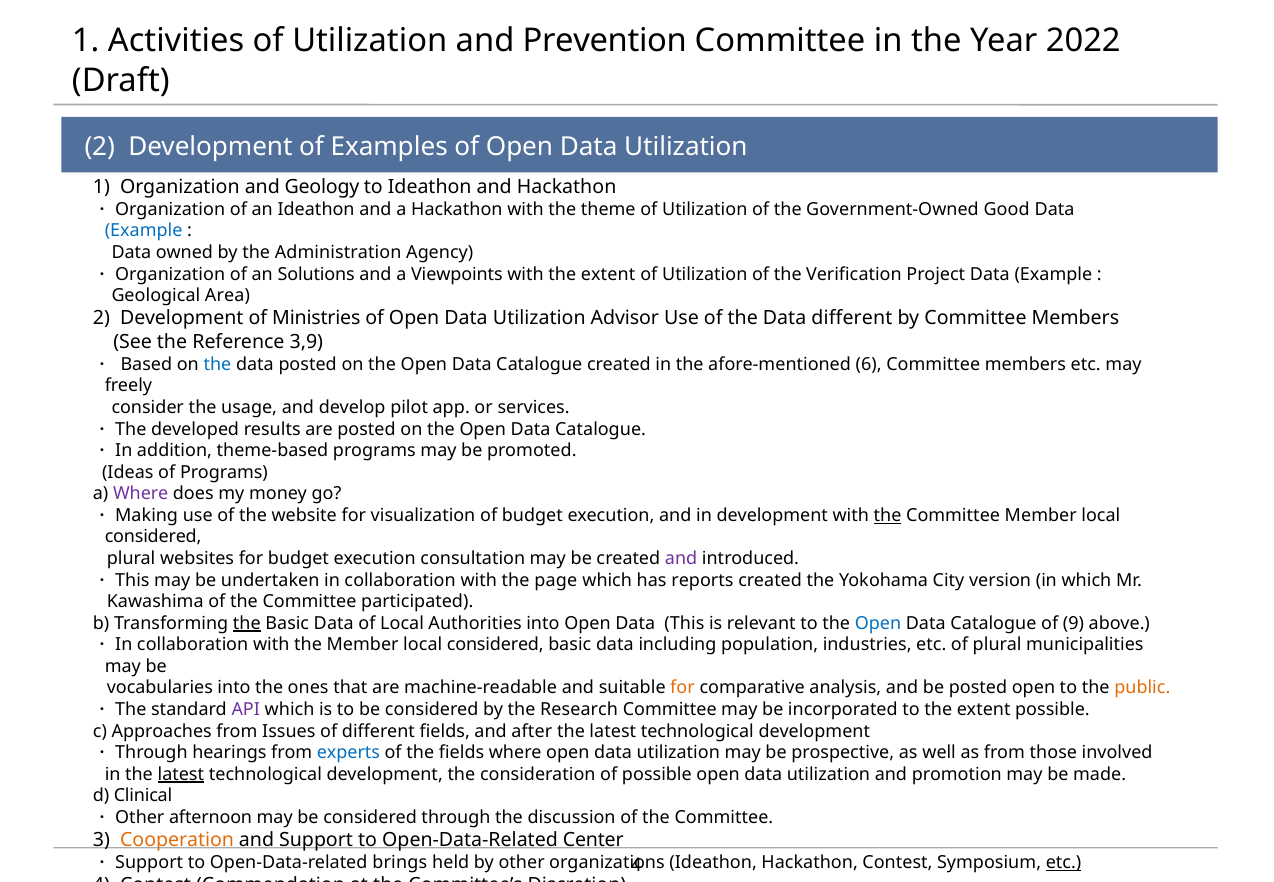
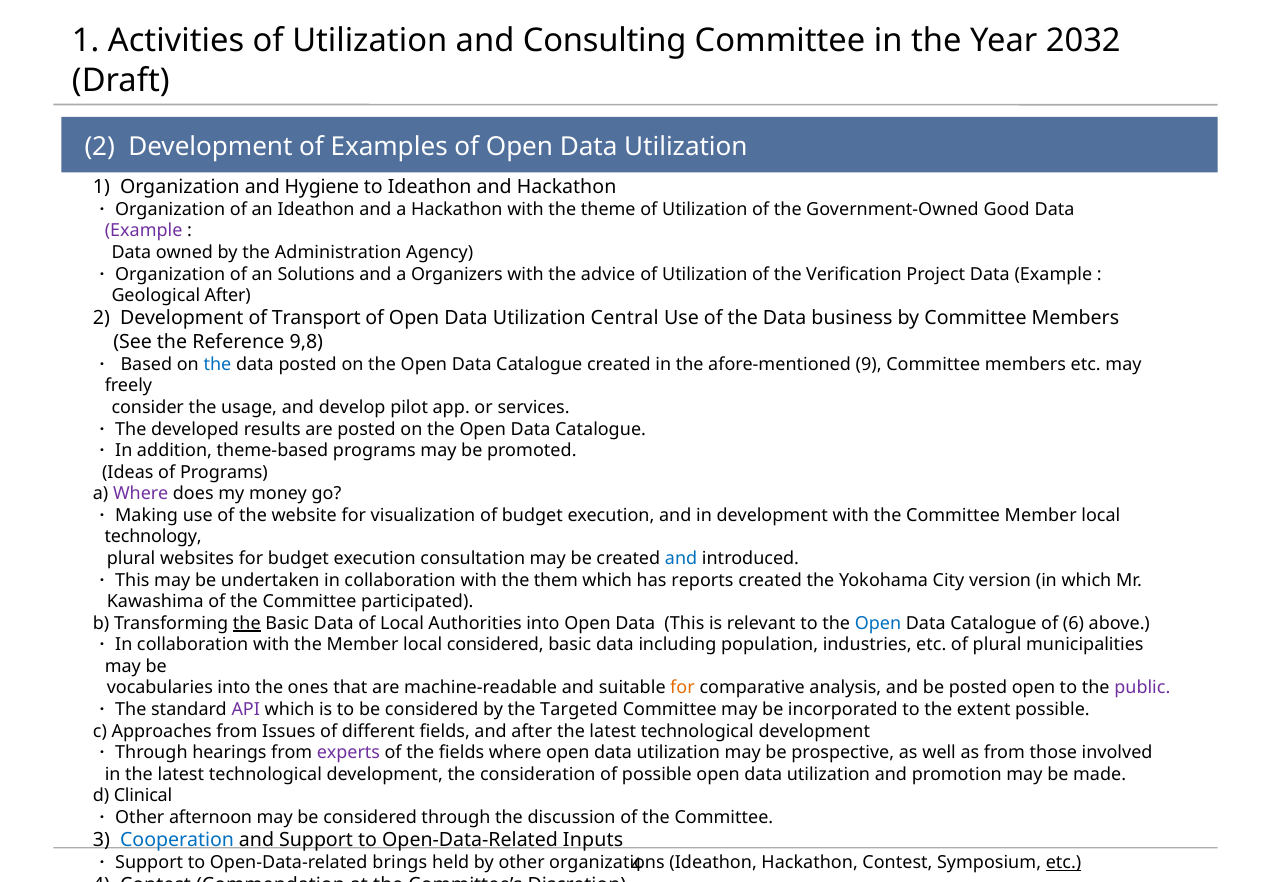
Prevention: Prevention -> Consulting
2022: 2022 -> 2032
Geology: Geology -> Hygiene
Example at (144, 231) colour: blue -> purple
a Viewpoints: Viewpoints -> Organizers
with the extent: extent -> advice
Geological Area: Area -> After
Ministries: Ministries -> Transport
Advisor: Advisor -> Central
Data different: different -> business
3,9: 3,9 -> 9,8
6: 6 -> 9
the at (888, 515) underline: present -> none
considered at (153, 537): considered -> technology
and at (681, 559) colour: purple -> blue
page: page -> them
9: 9 -> 6
public colour: orange -> purple
Research: Research -> Targeted
experts colour: blue -> purple
latest at (181, 774) underline: present -> none
Cooperation colour: orange -> blue
Center: Center -> Inputs
